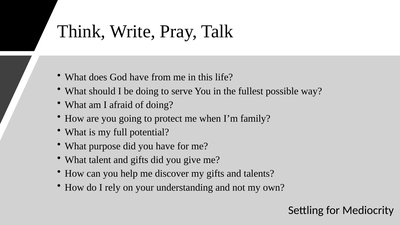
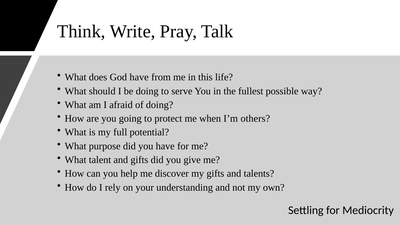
family: family -> others
